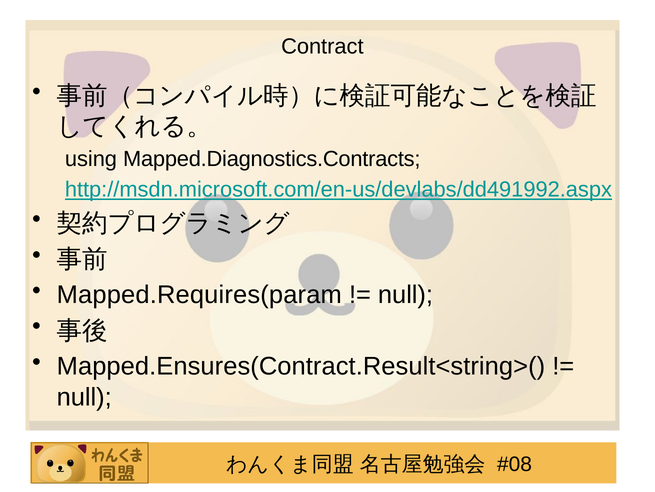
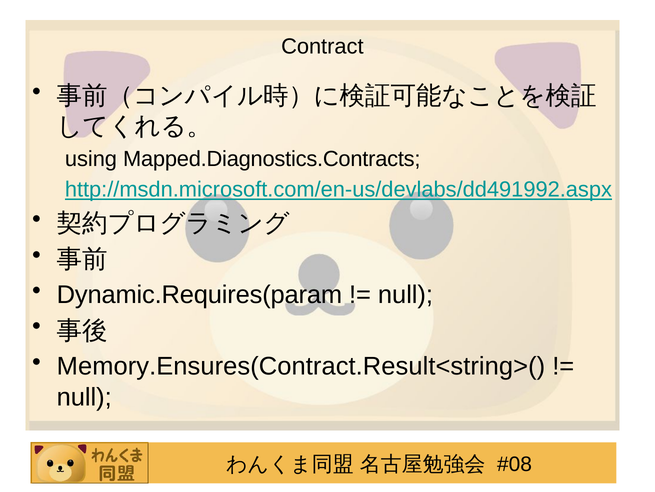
Mapped.Requires(param: Mapped.Requires(param -> Dynamic.Requires(param
Mapped.Ensures(Contract.Result<string>(: Mapped.Ensures(Contract.Result<string>( -> Memory.Ensures(Contract.Result<string>(
